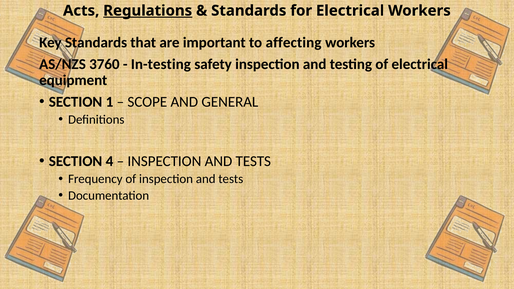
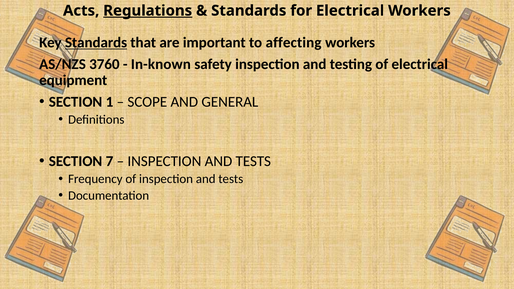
Standards at (96, 43) underline: none -> present
In-testing: In-testing -> In-known
4: 4 -> 7
